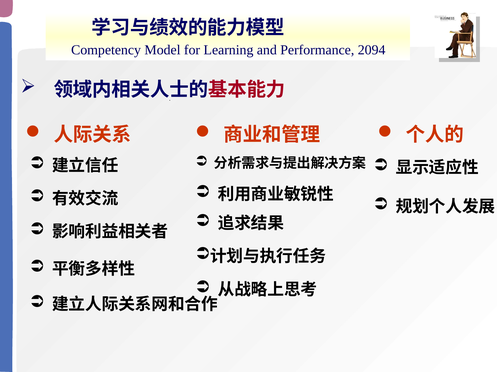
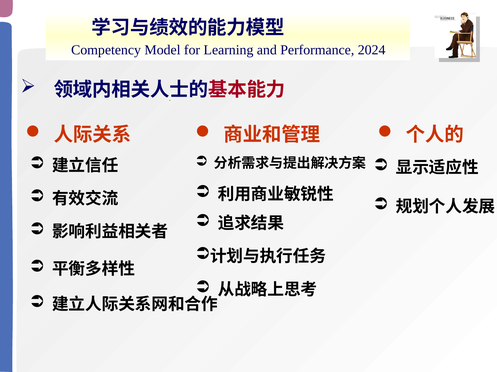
2094: 2094 -> 2024
